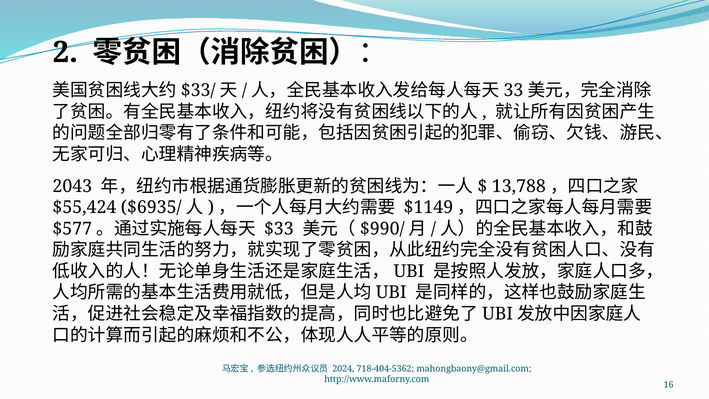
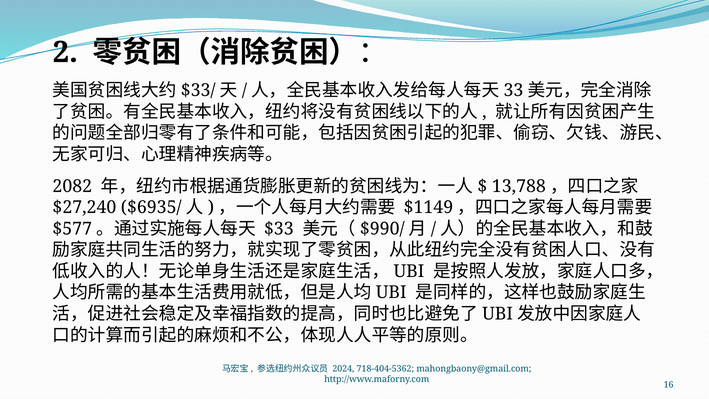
2043: 2043 -> 2082
$55,424: $55,424 -> $27,240
